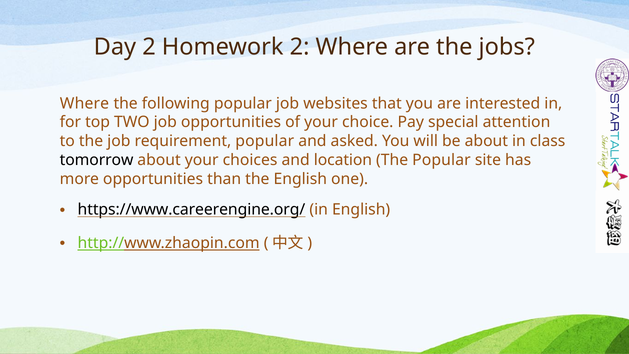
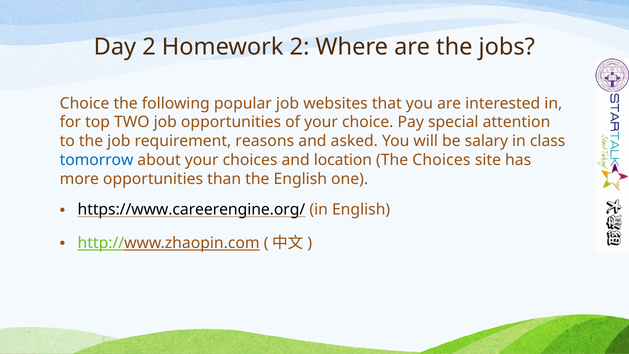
Where at (84, 103): Where -> Choice
requirement popular: popular -> reasons
be about: about -> salary
tomorrow colour: black -> blue
The Popular: Popular -> Choices
